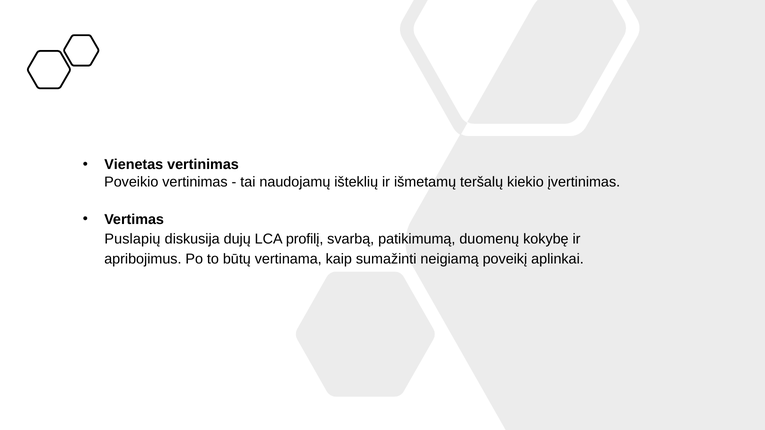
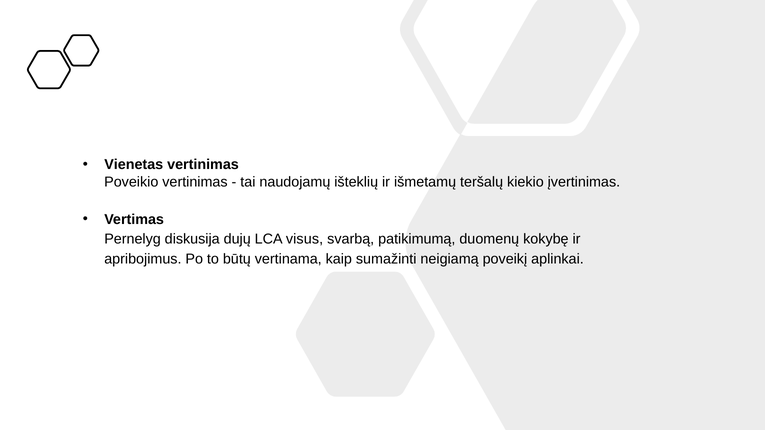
Puslapių: Puslapių -> Pernelyg
profilį: profilį -> visus
